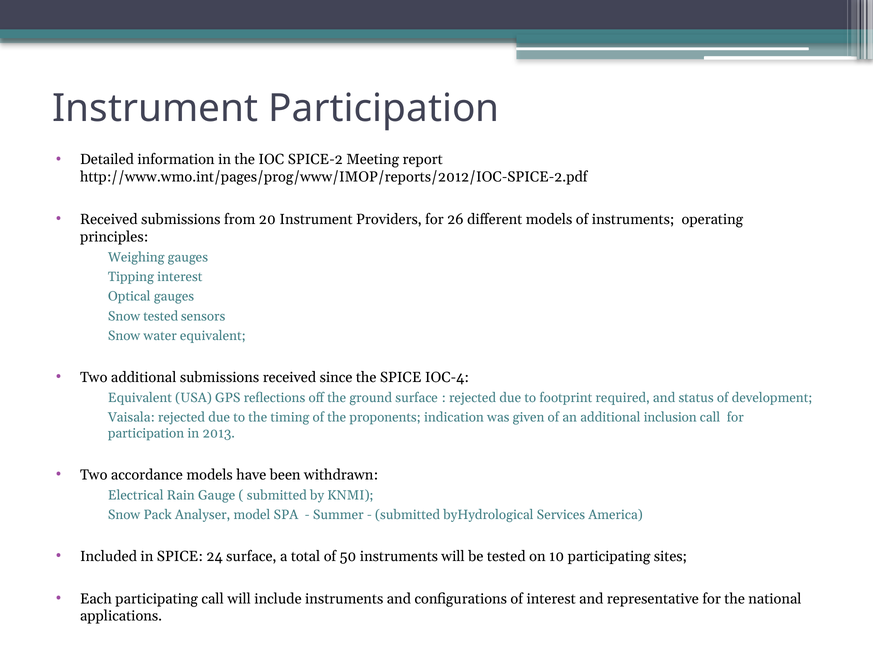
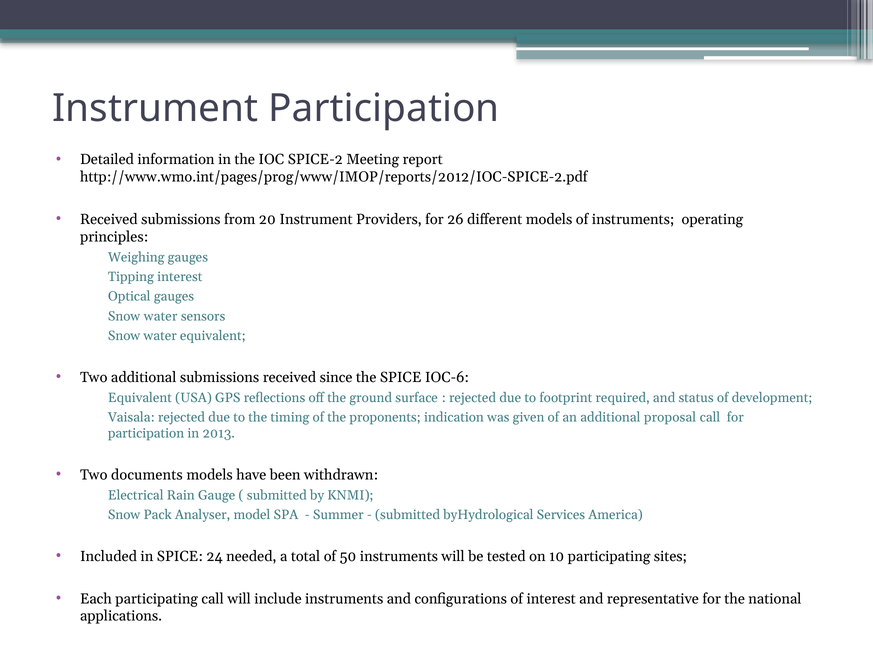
tested at (161, 316): tested -> water
IOC-4: IOC-4 -> IOC-6
inclusion: inclusion -> proposal
accordance: accordance -> documents
24 surface: surface -> needed
